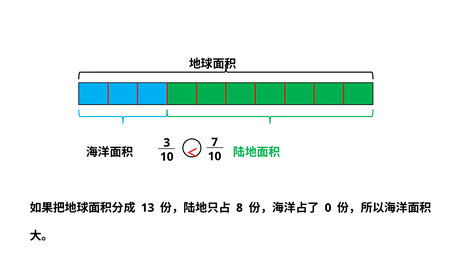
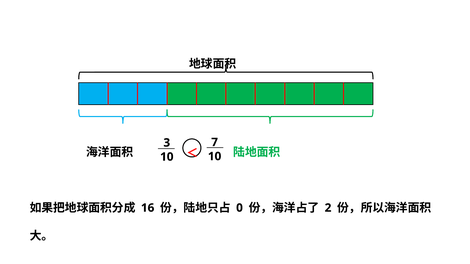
13: 13 -> 16
8: 8 -> 0
0: 0 -> 2
